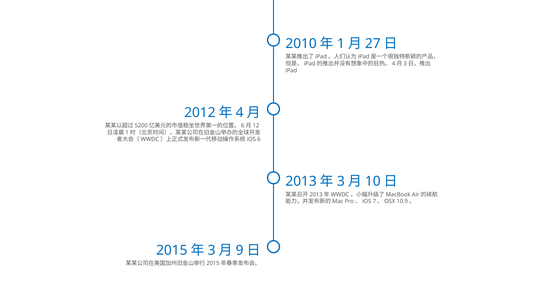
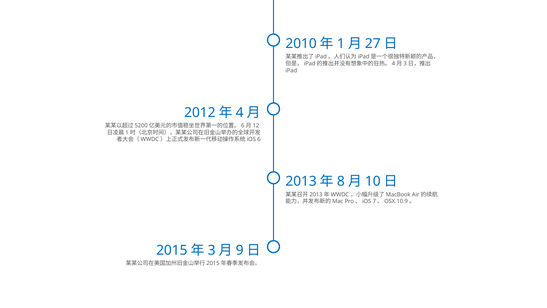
3 at (341, 181): 3 -> 8
